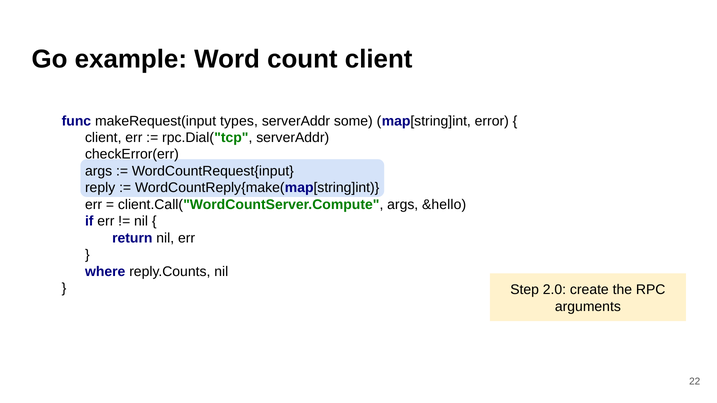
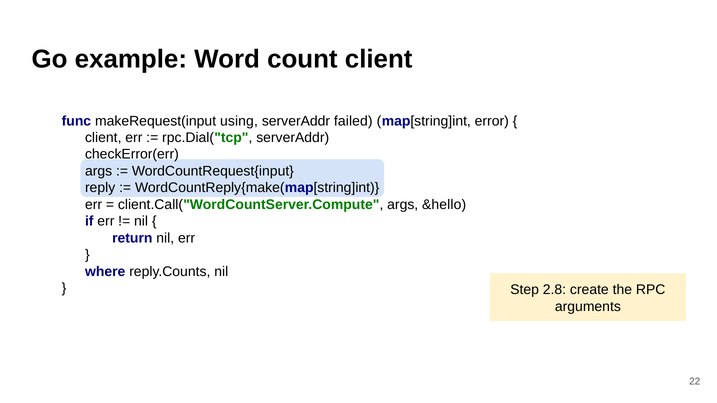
types: types -> using
some: some -> failed
2.0: 2.0 -> 2.8
